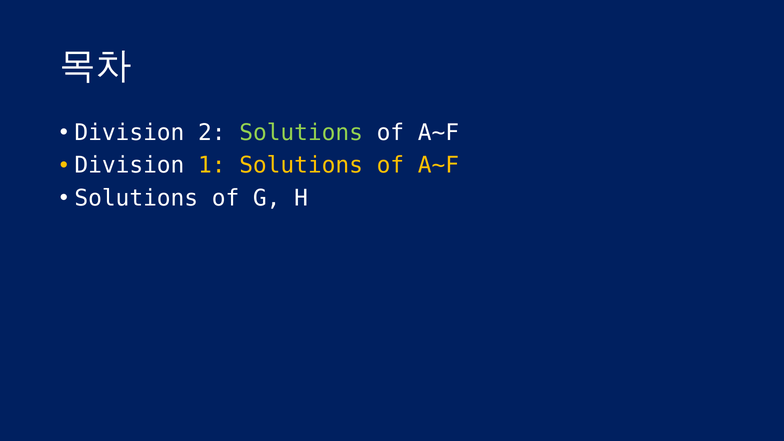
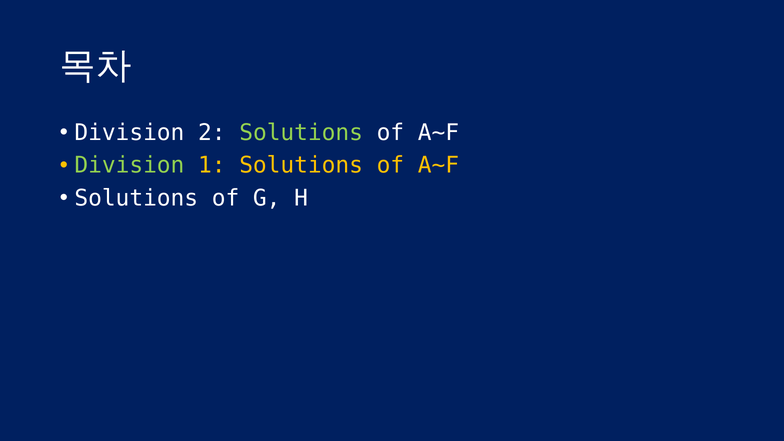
Division at (129, 165) colour: white -> light green
